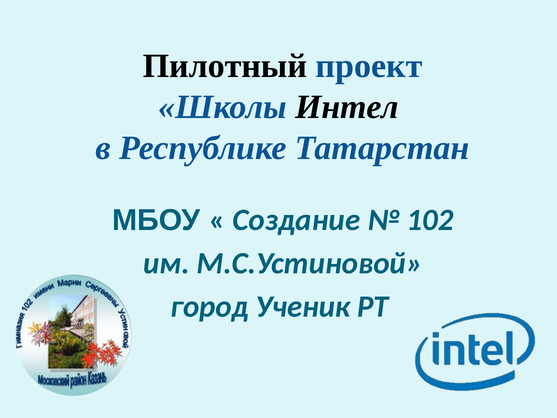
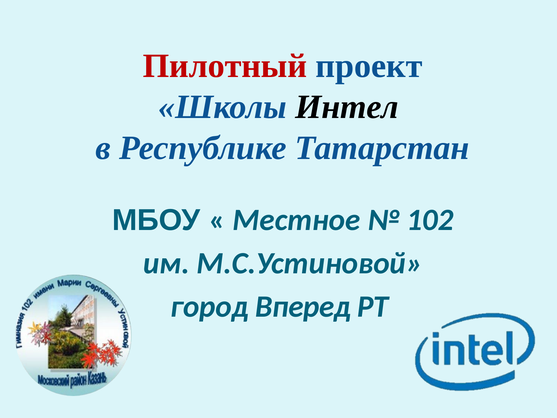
Пилотный colour: black -> red
Создание: Создание -> Местное
Ученик: Ученик -> Вперед
